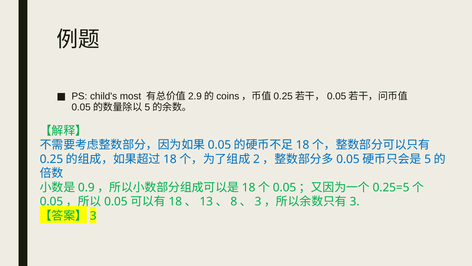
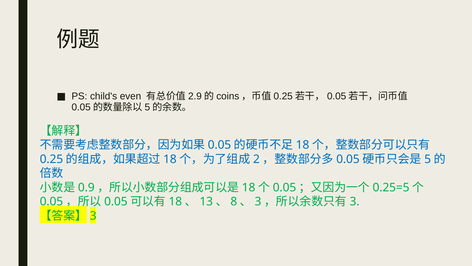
most: most -> even
